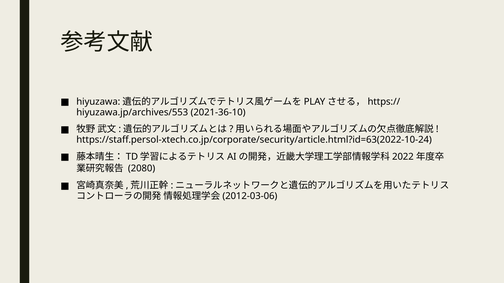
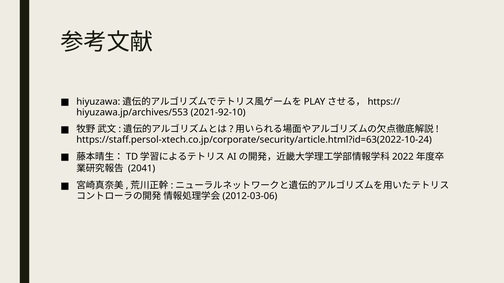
2021-36-10: 2021-36-10 -> 2021-92-10
2080: 2080 -> 2041
